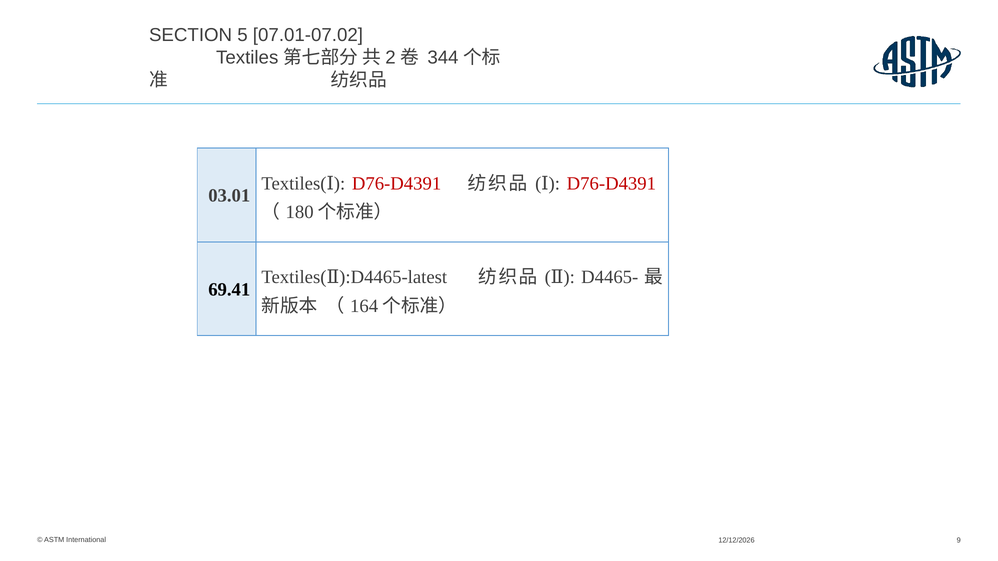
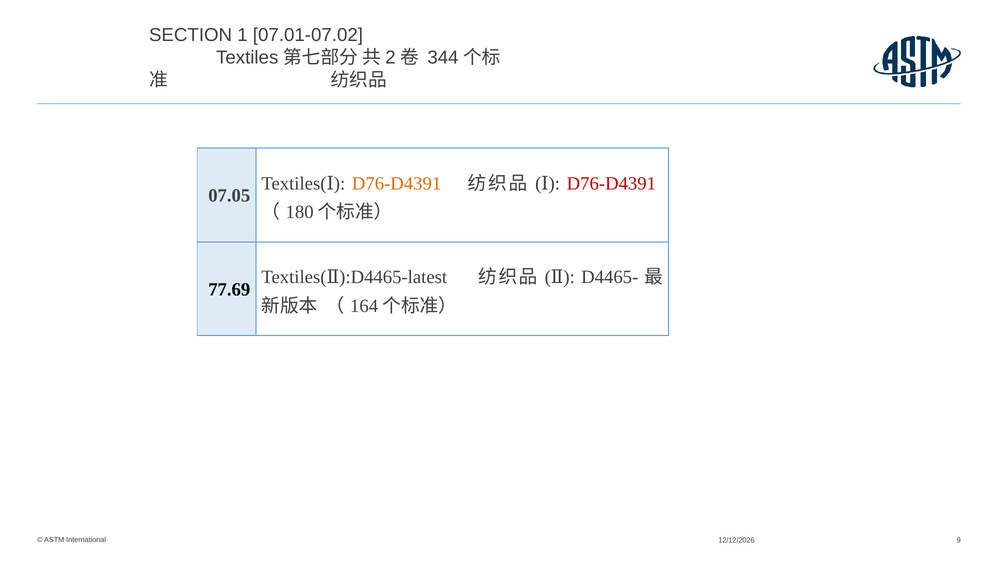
5: 5 -> 1
D76-D4391 at (397, 183) colour: red -> orange
03.01: 03.01 -> 07.05
69.41: 69.41 -> 77.69
